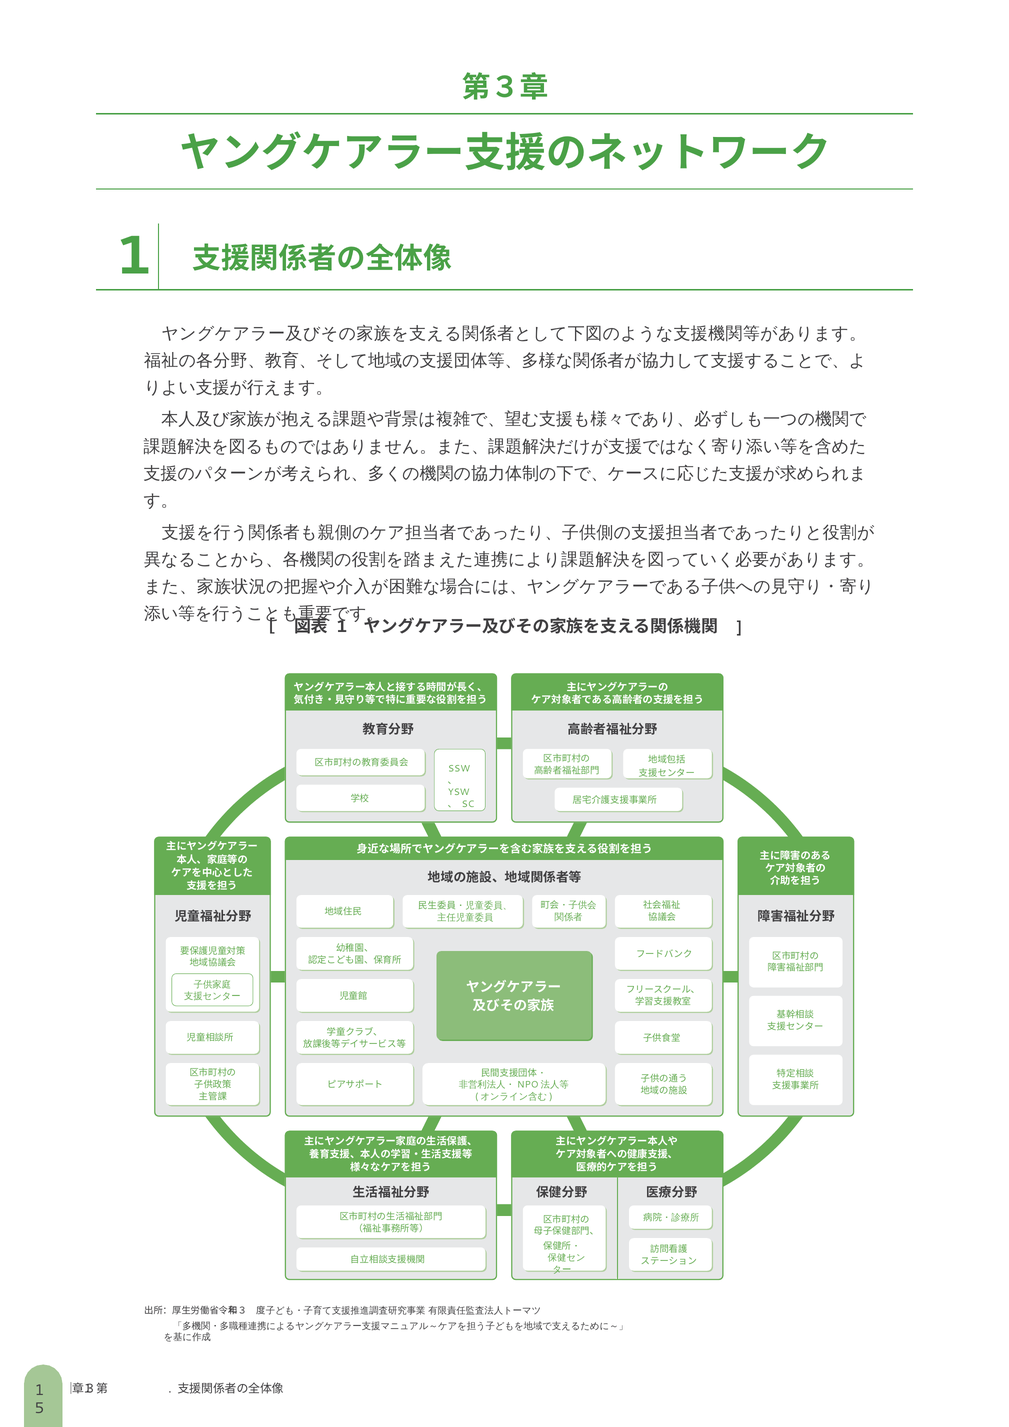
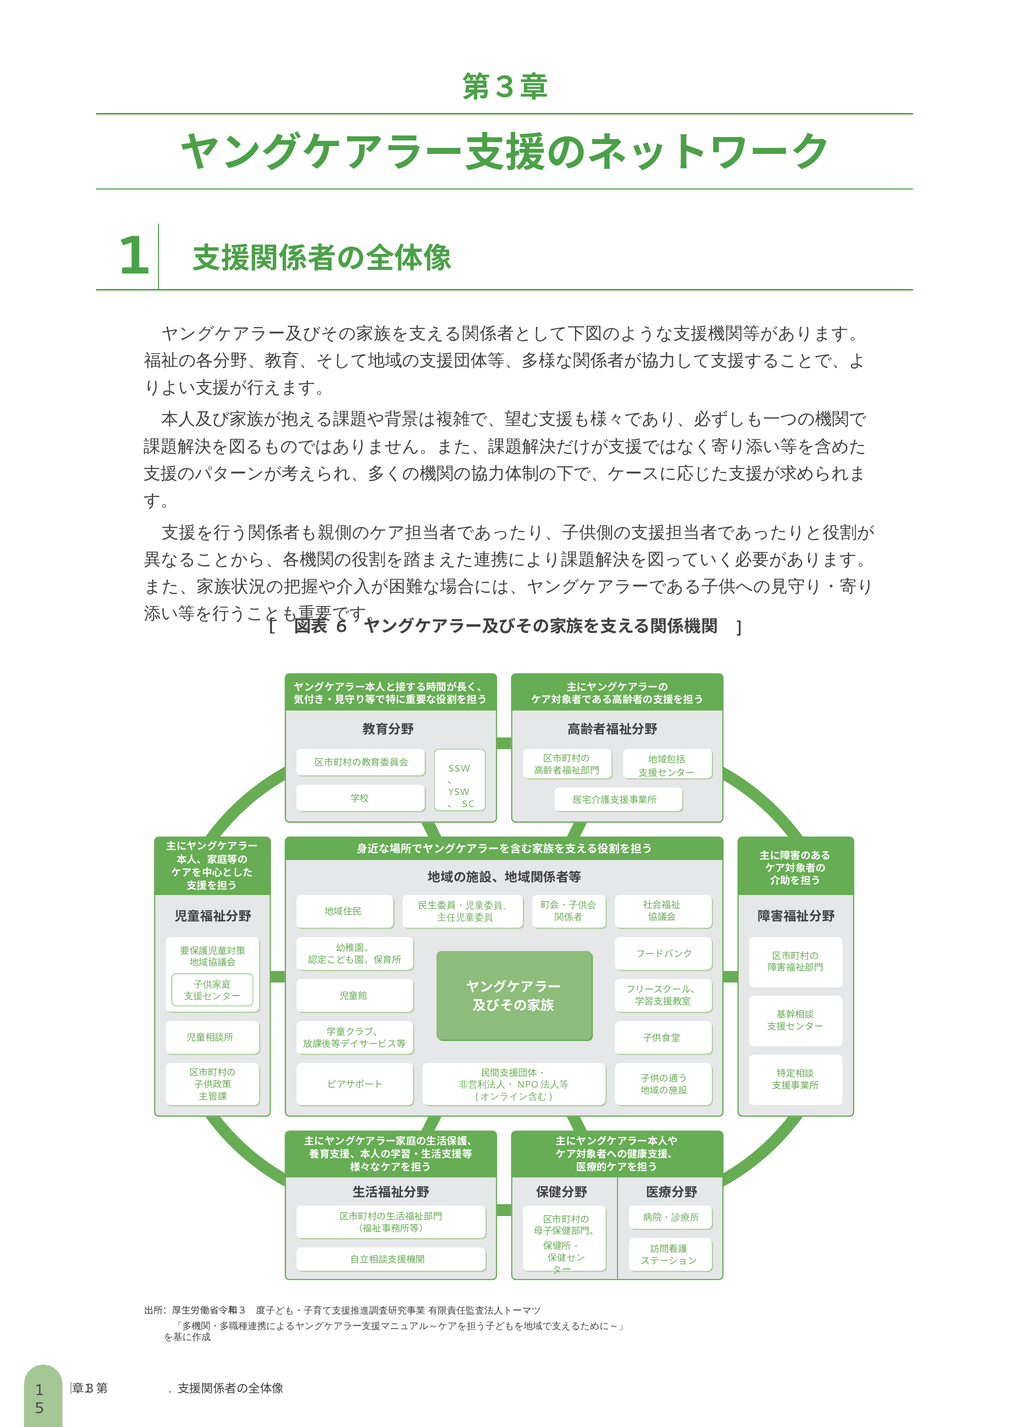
1 at (342, 627): 1 -> 6
